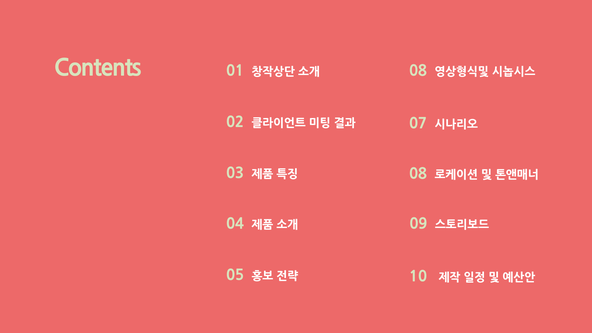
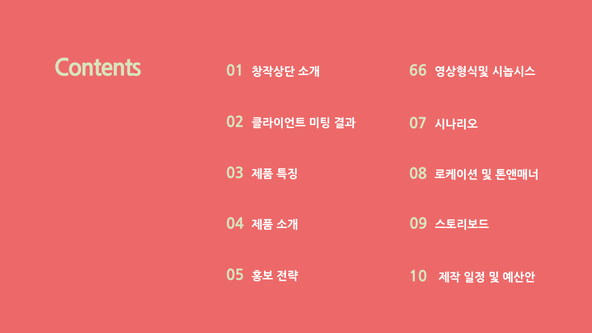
Contents 08: 08 -> 66
